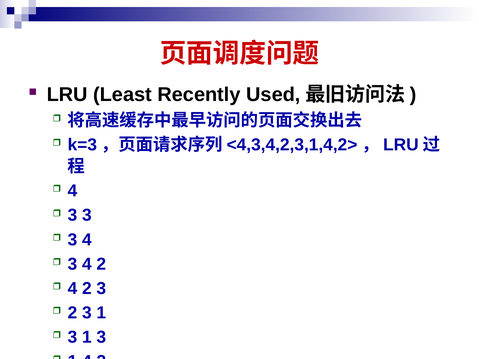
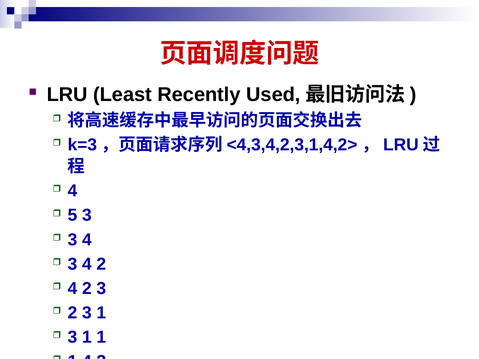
3 at (72, 215): 3 -> 5
1 3: 3 -> 1
